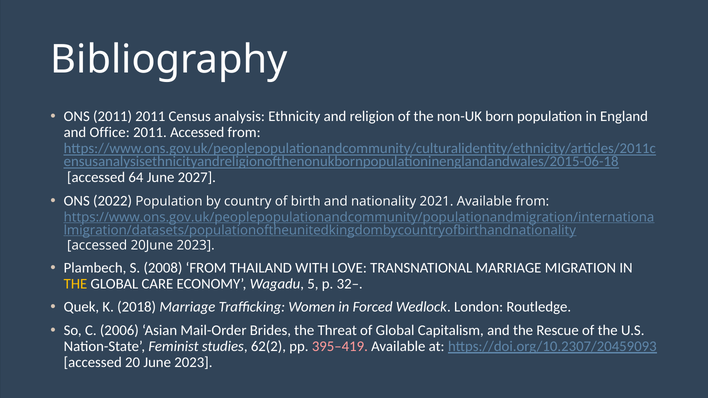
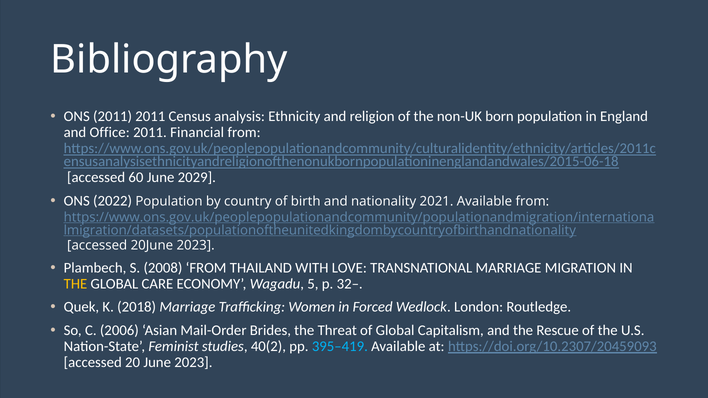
2011 Accessed: Accessed -> Financial
64: 64 -> 60
2027: 2027 -> 2029
62(2: 62(2 -> 40(2
395–419 colour: pink -> light blue
